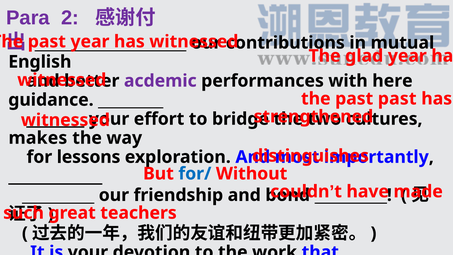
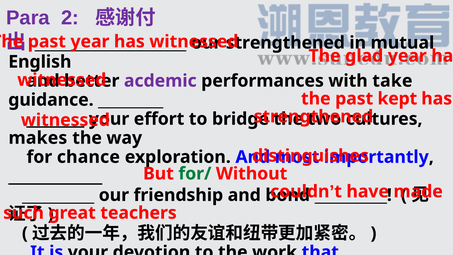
contributions at (285, 43): contributions -> strengthened
here: here -> take
past past: past -> kept
lessons: lessons -> chance
for/ colour: blue -> green
